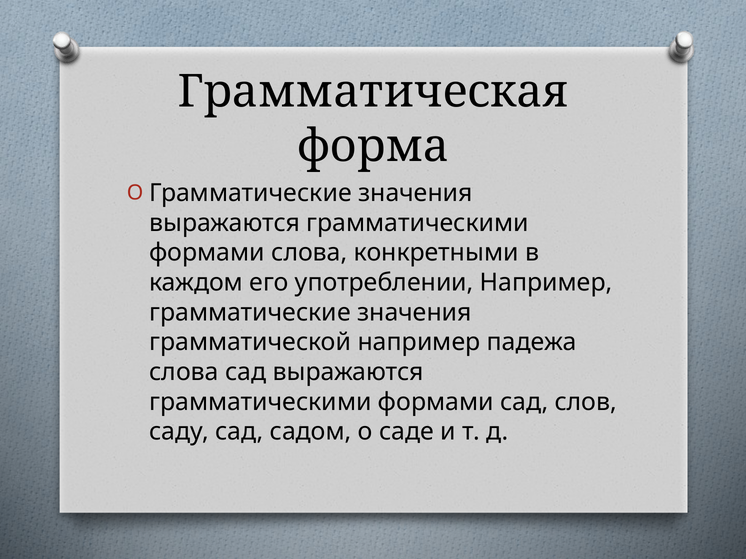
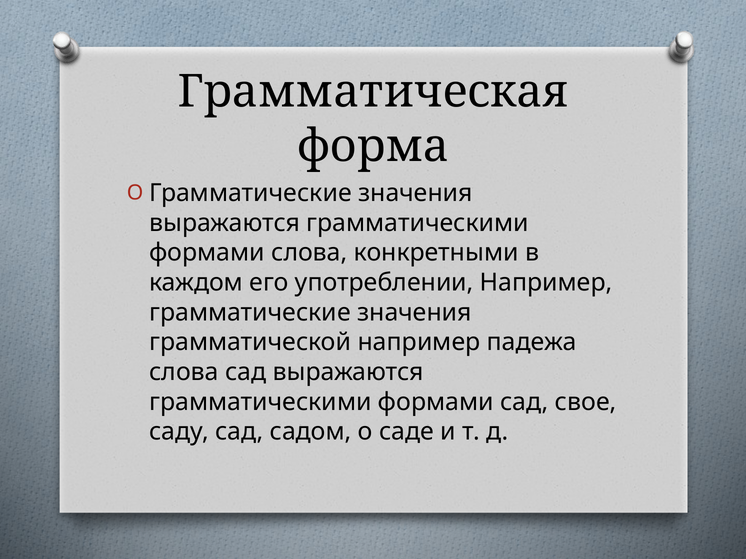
слов: слов -> свое
